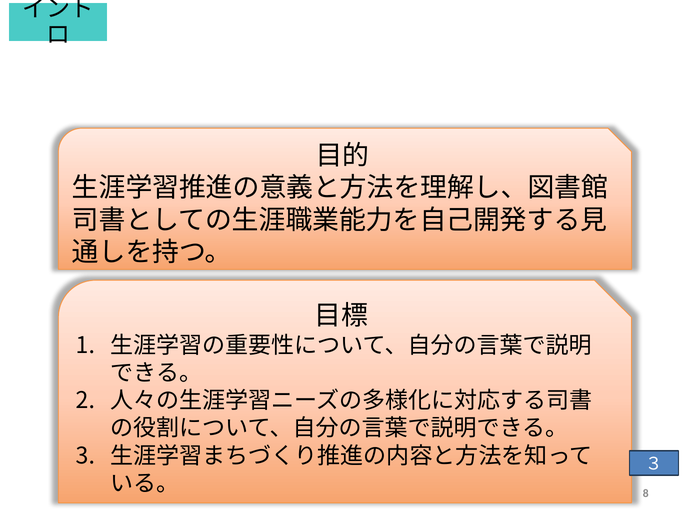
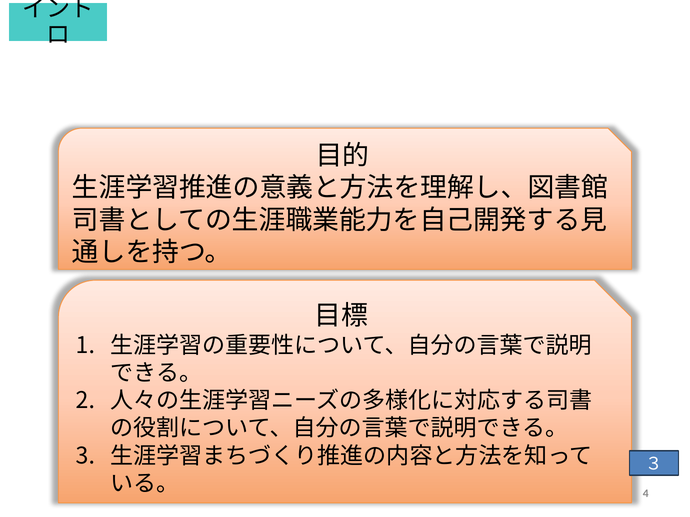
8: 8 -> 4
